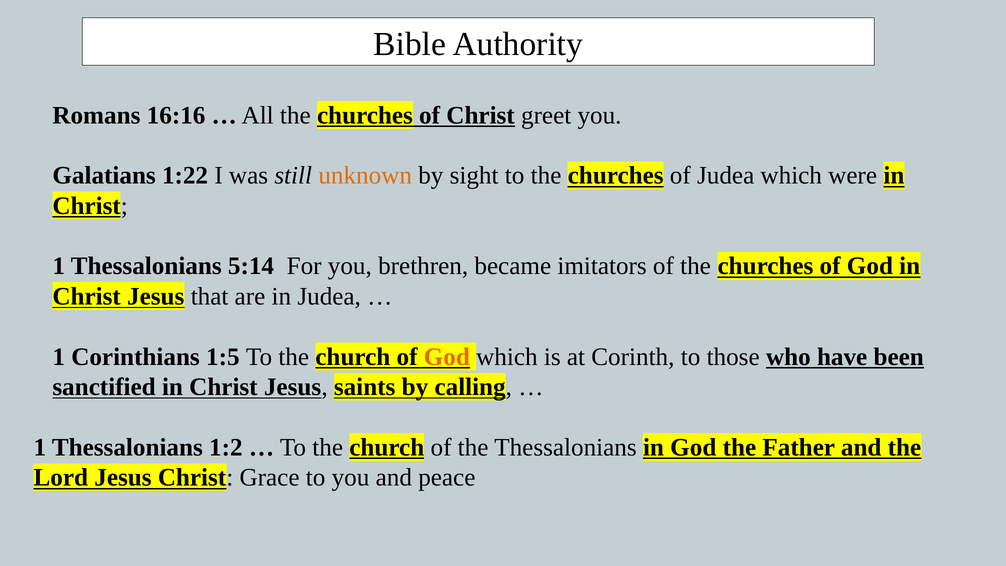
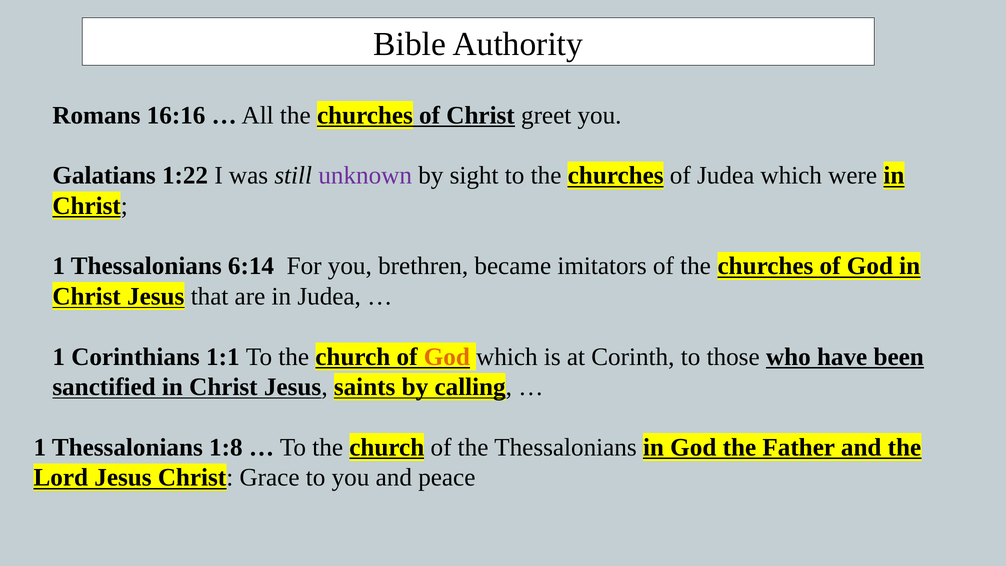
unknown colour: orange -> purple
5:14: 5:14 -> 6:14
1:5: 1:5 -> 1:1
1:2: 1:2 -> 1:8
